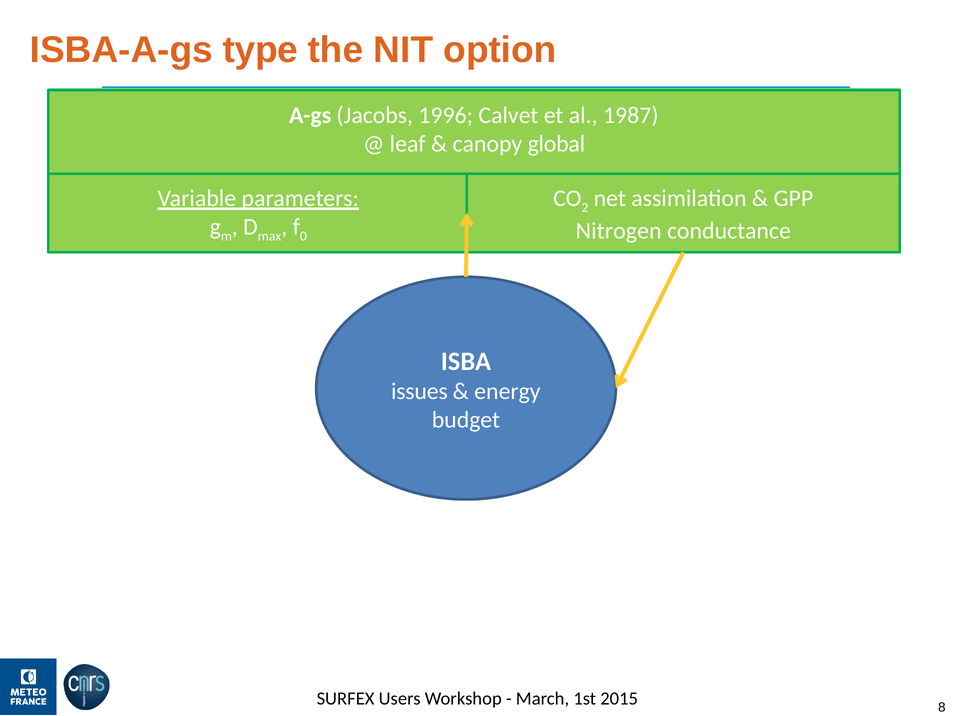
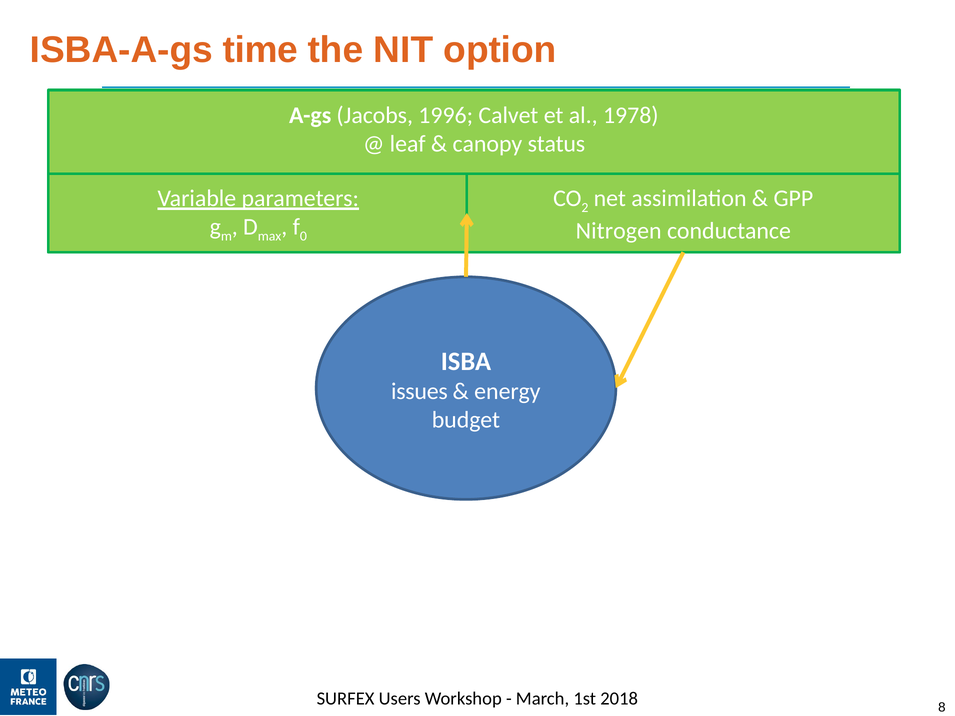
type: type -> time
1987: 1987 -> 1978
global: global -> status
2015: 2015 -> 2018
